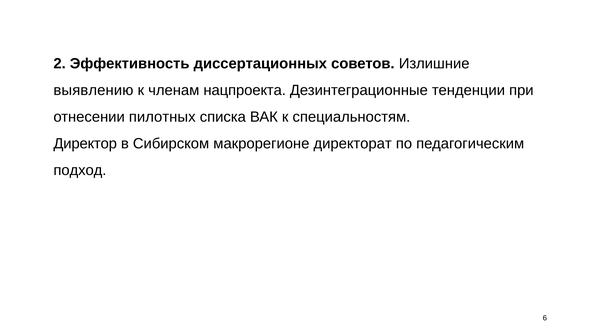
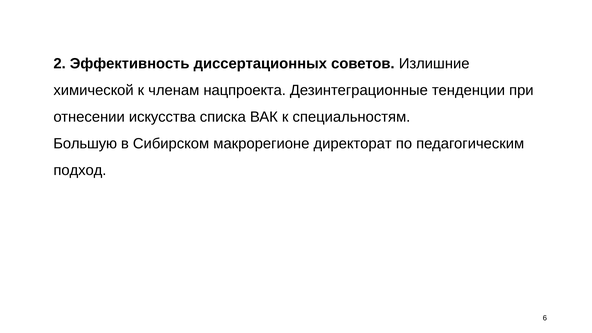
выявлению: выявлению -> химической
пилотных: пилотных -> искусства
Директор: Директор -> Большую
